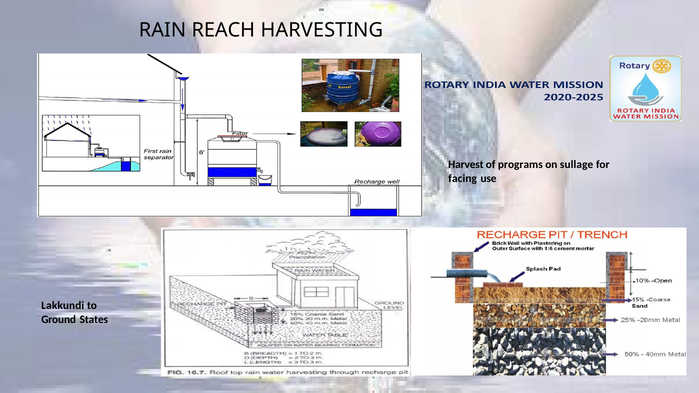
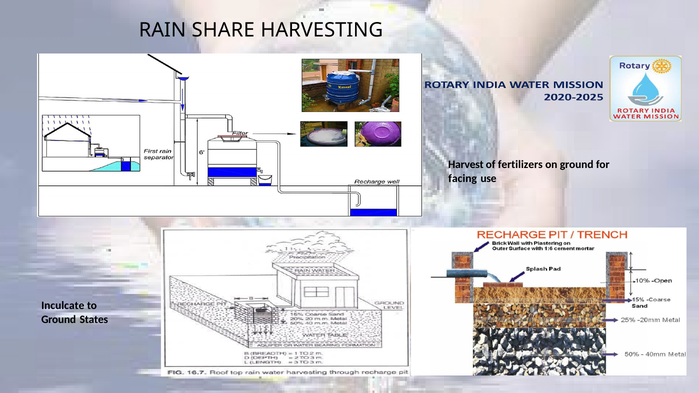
REACH: REACH -> SHARE
programs: programs -> fertilizers
on sullage: sullage -> ground
Lakkundi: Lakkundi -> Inculcate
